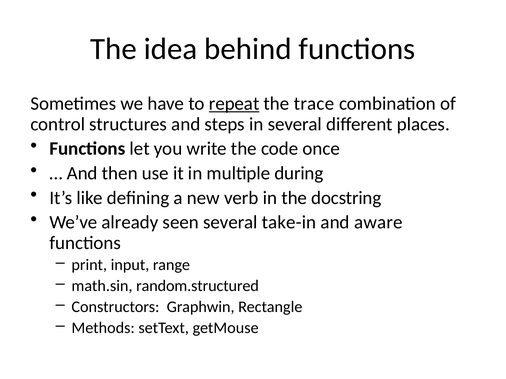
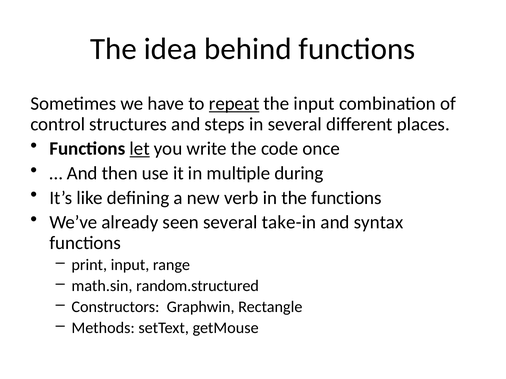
the trace: trace -> input
let underline: none -> present
the docstring: docstring -> functions
aware: aware -> syntax
